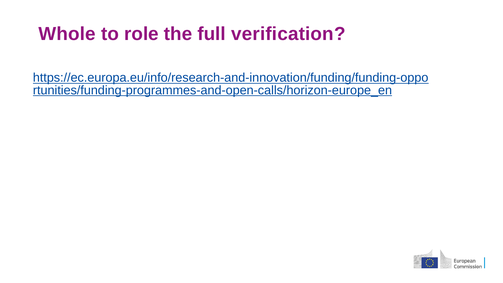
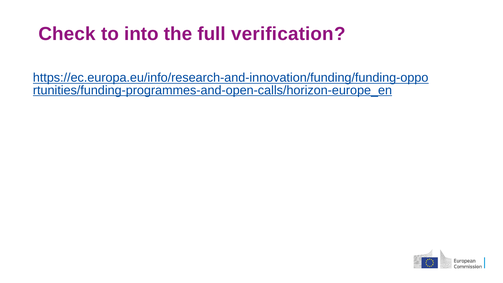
Whole: Whole -> Check
role: role -> into
